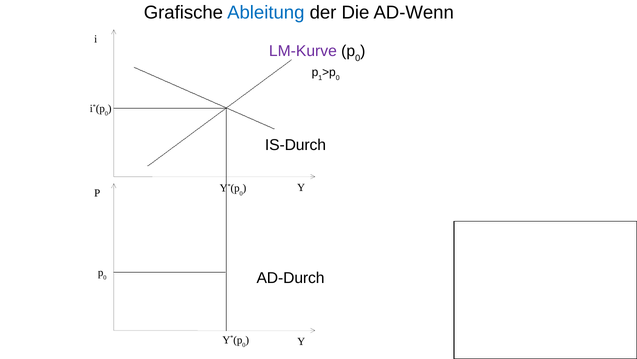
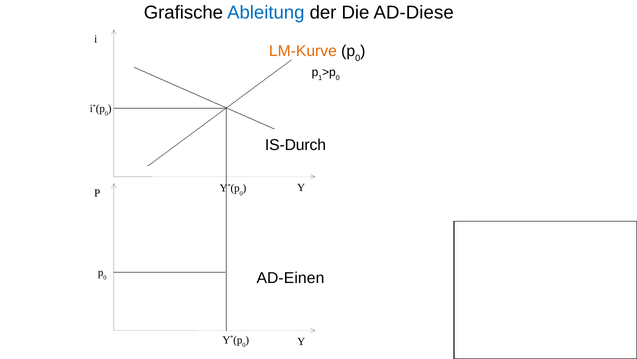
AD-Wenn: AD-Wenn -> AD-Diese
LM-Kurve colour: purple -> orange
AD-Durch: AD-Durch -> AD-Einen
